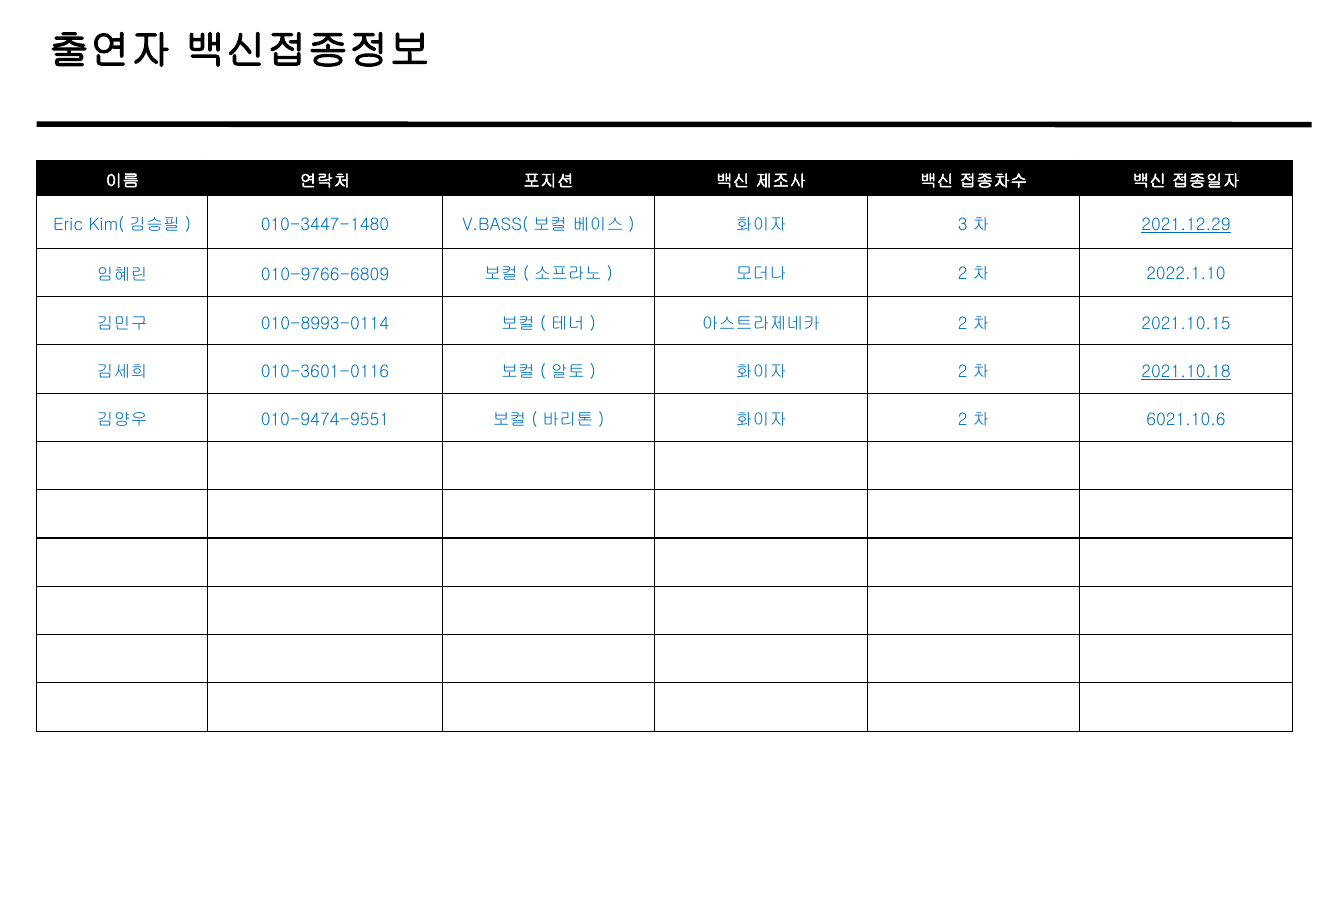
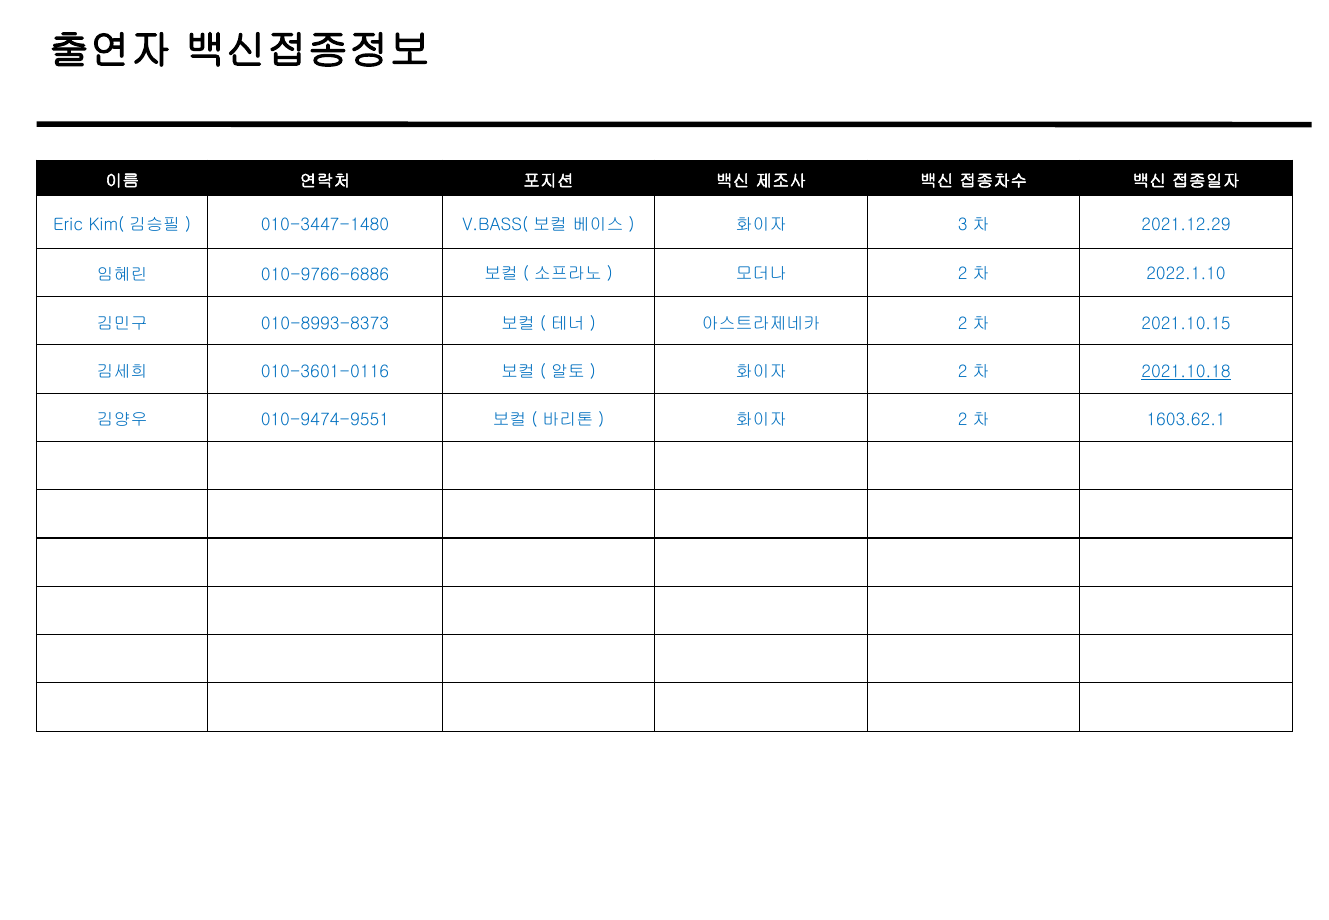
2021.12.29 underline: present -> none
010-9766-6809: 010-9766-6809 -> 010-9766-6886
010-8993-0114: 010-8993-0114 -> 010-8993-8373
6021.10.6: 6021.10.6 -> 1603.62.1
